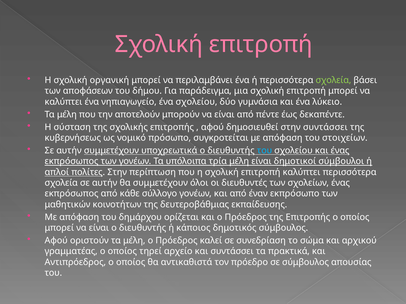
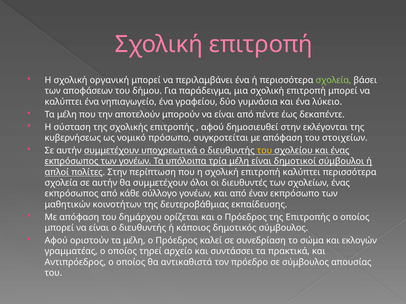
ένα σχολείου: σχολείου -> γραφείου
στην συντάσσει: συντάσσει -> εκλέγονται
του at (264, 151) colour: light blue -> yellow
αρχικού: αρχικού -> εκλογών
